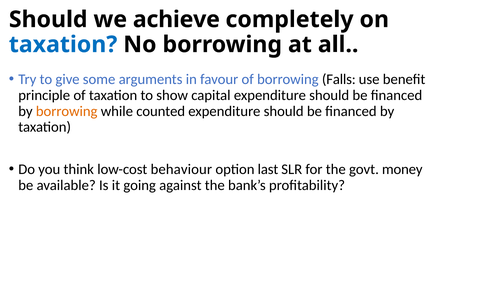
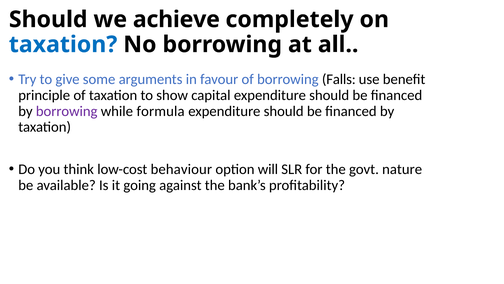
borrowing at (67, 111) colour: orange -> purple
counted: counted -> formula
last: last -> will
money: money -> nature
